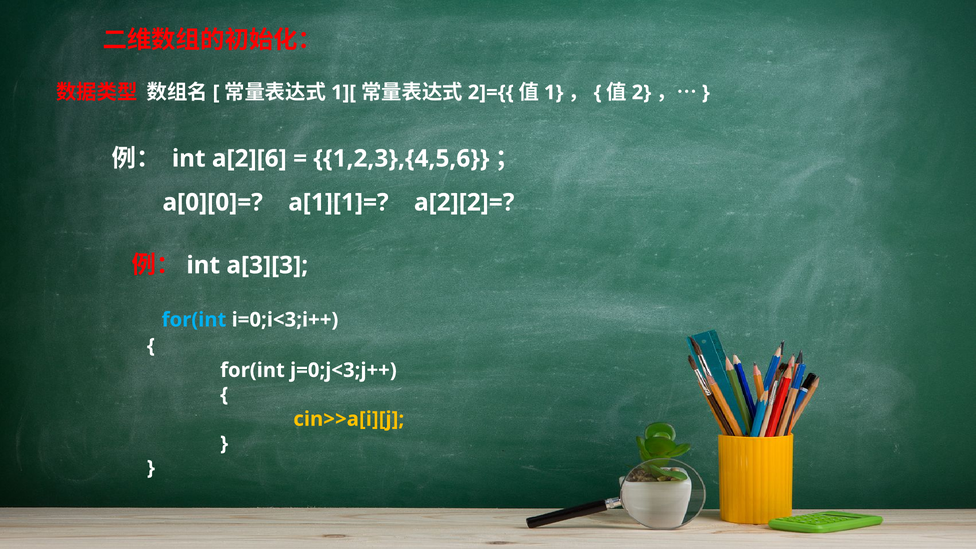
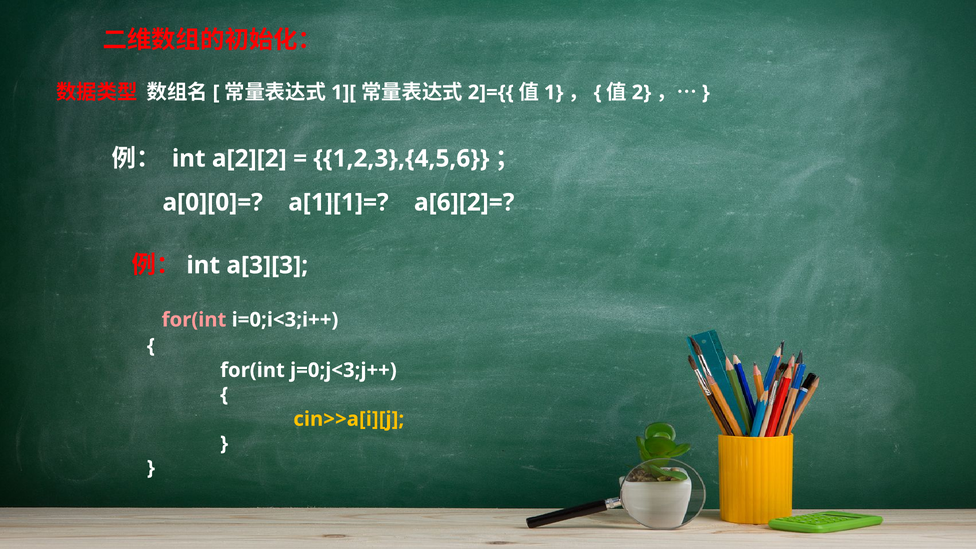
a[2][6: a[2][6 -> a[2][2
a[2][2]=: a[2][2]= -> a[6][2]=
for(int at (194, 320) colour: light blue -> pink
